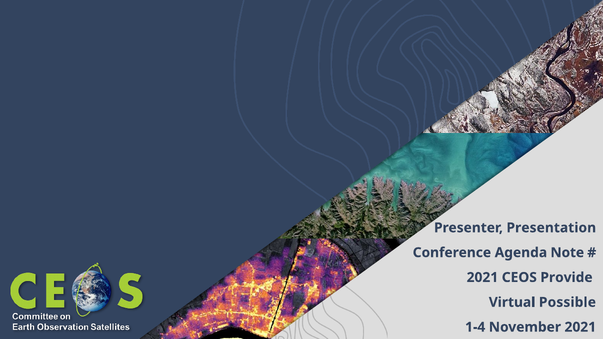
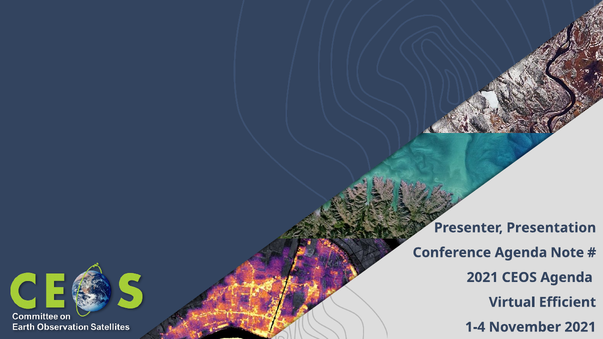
CEOS Provide: Provide -> Agenda
Possible: Possible -> Efficient
